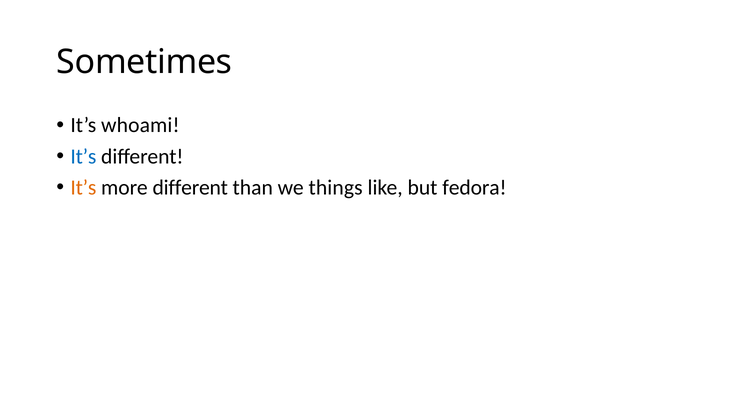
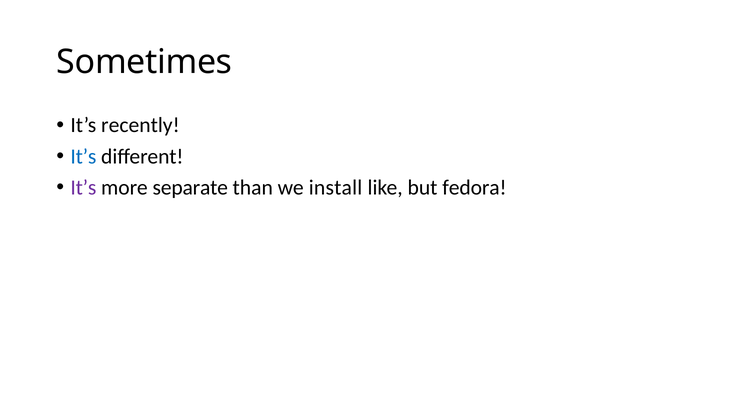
whoami: whoami -> recently
It’s at (83, 187) colour: orange -> purple
more different: different -> separate
things: things -> install
